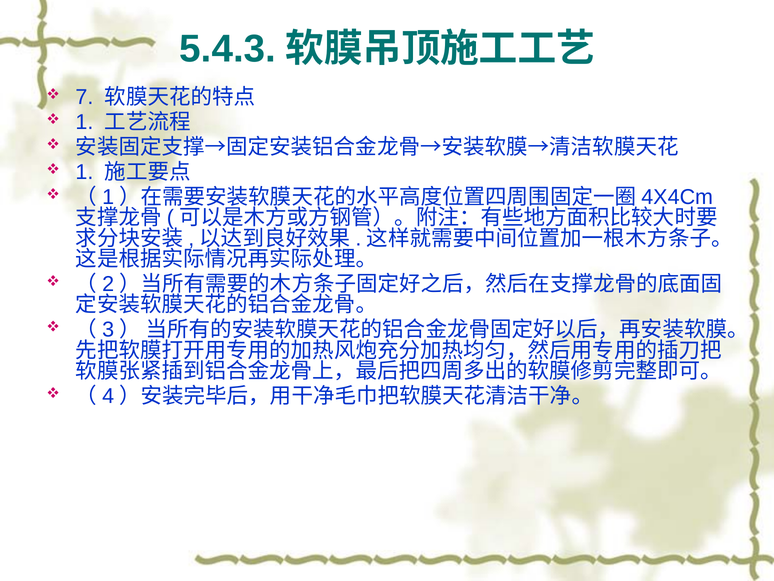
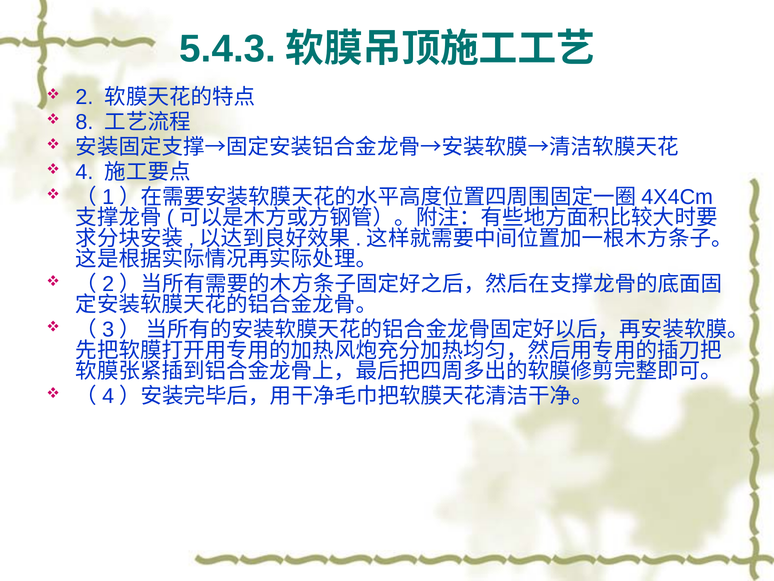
7: 7 -> 2
1 at (84, 122): 1 -> 8
1 at (84, 172): 1 -> 4
